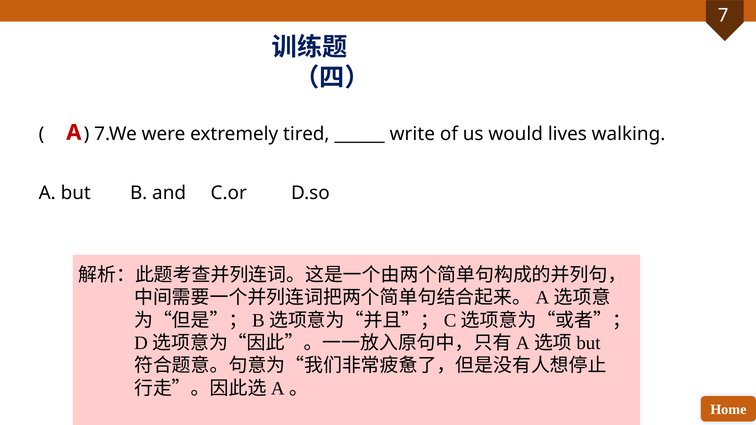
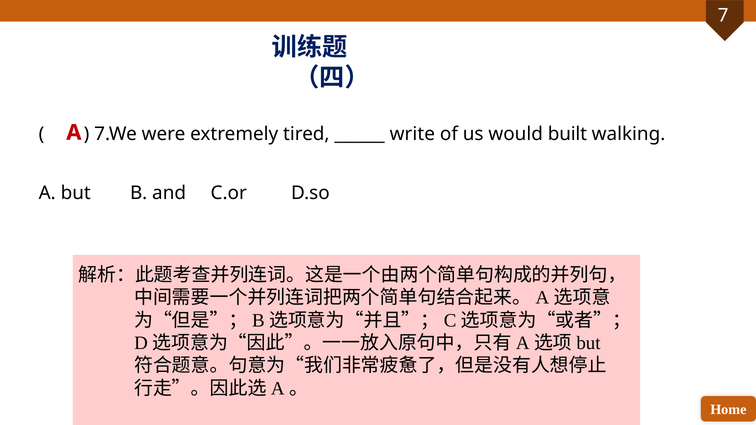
lives: lives -> built
